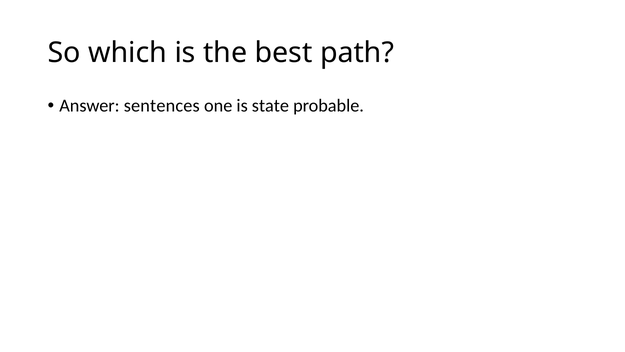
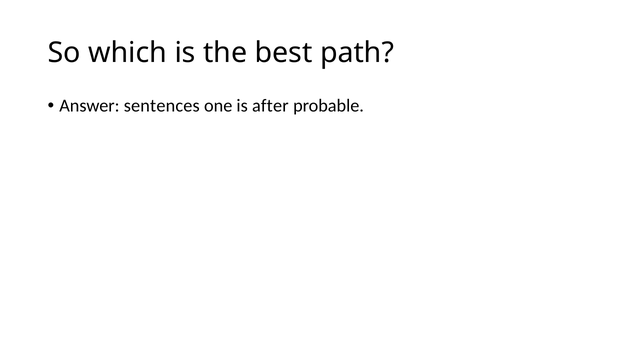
state: state -> after
